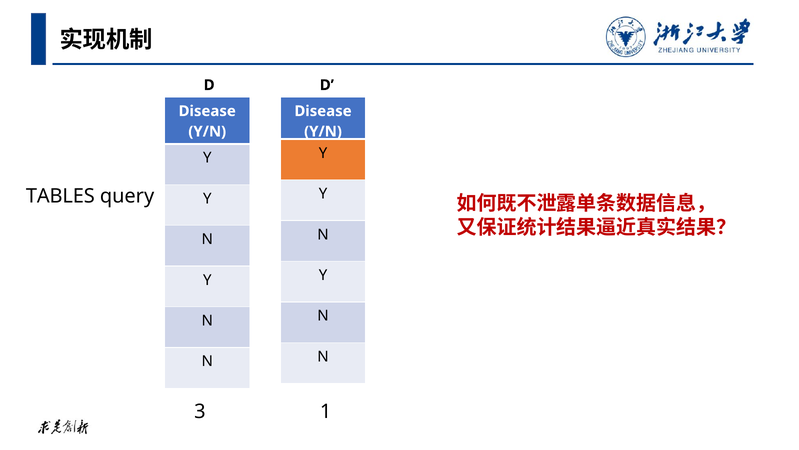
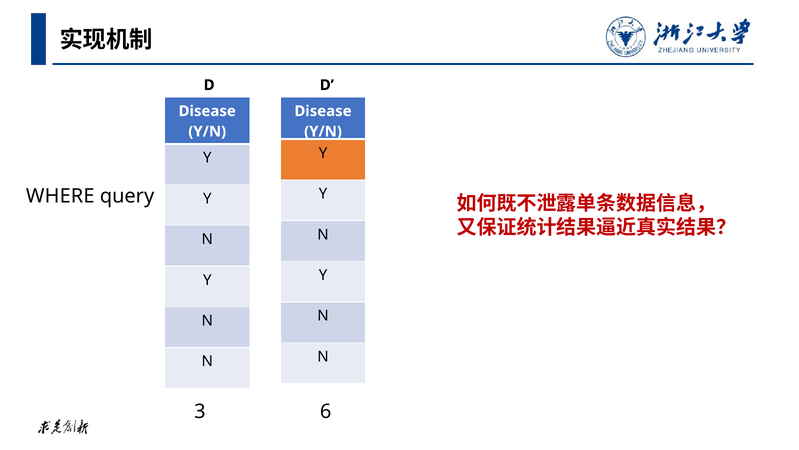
TABLES: TABLES -> WHERE
1: 1 -> 6
